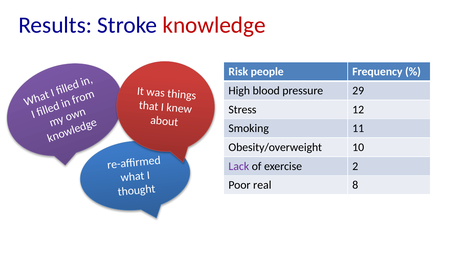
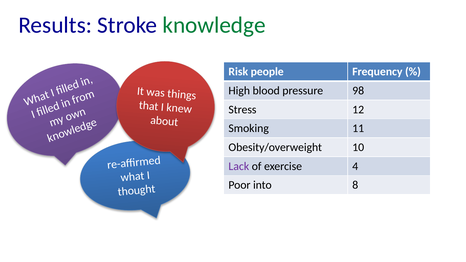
knowledge colour: red -> green
29: 29 -> 98
2: 2 -> 4
real: real -> into
